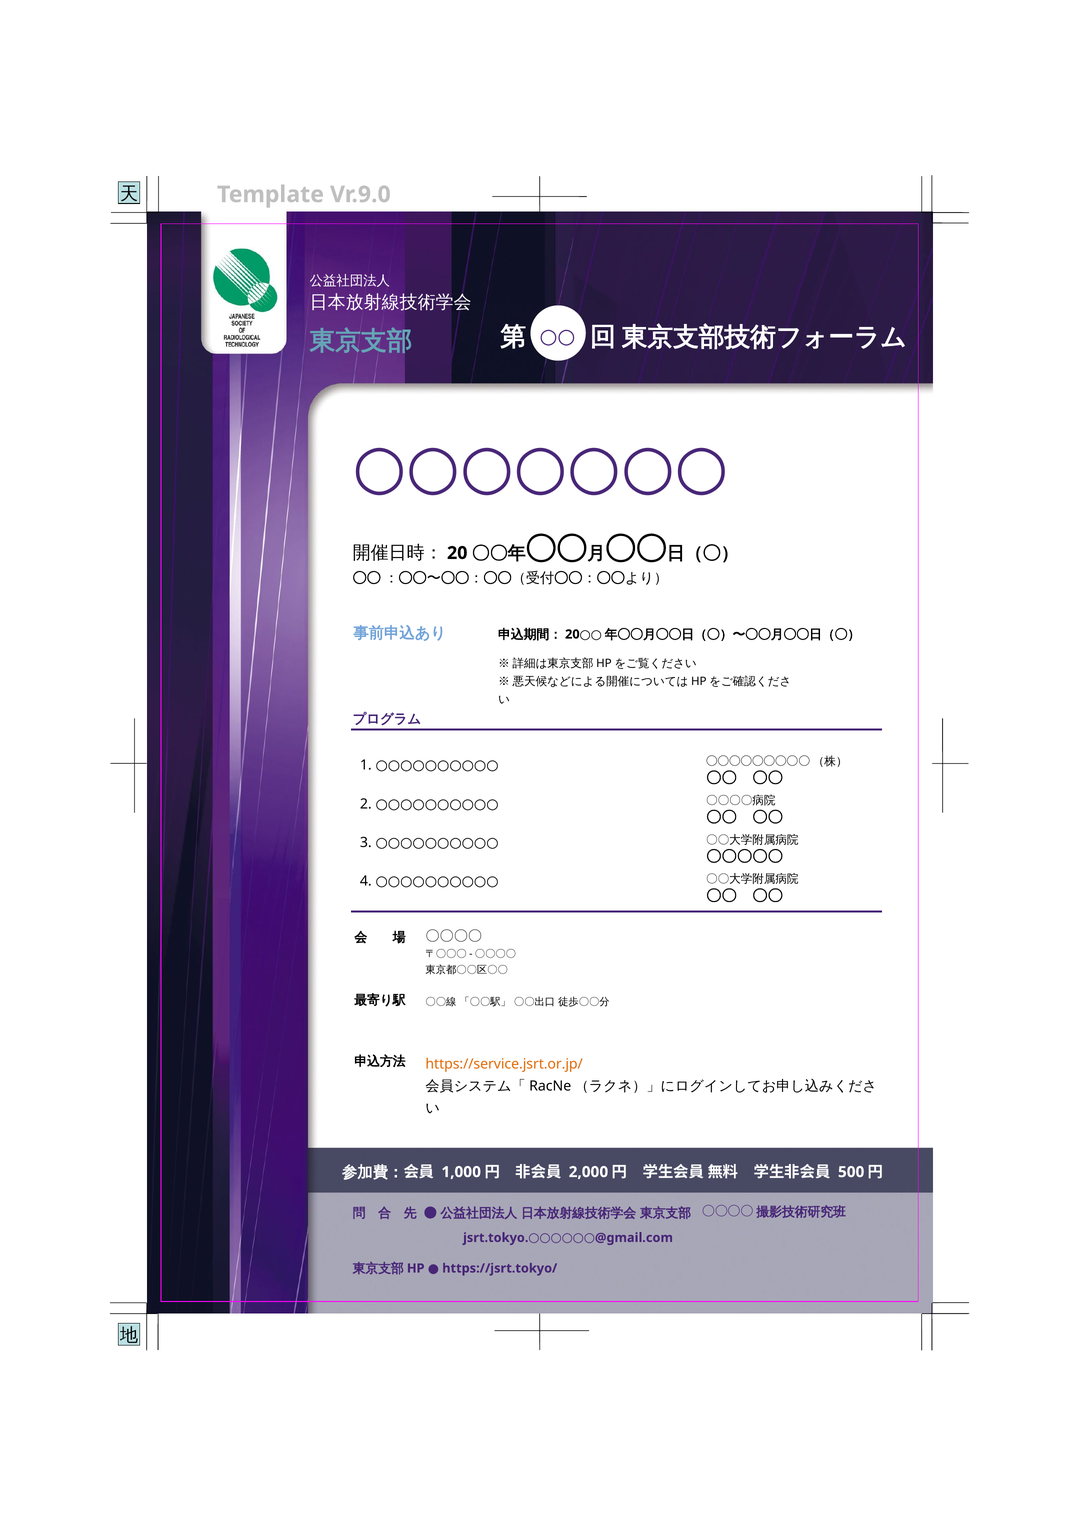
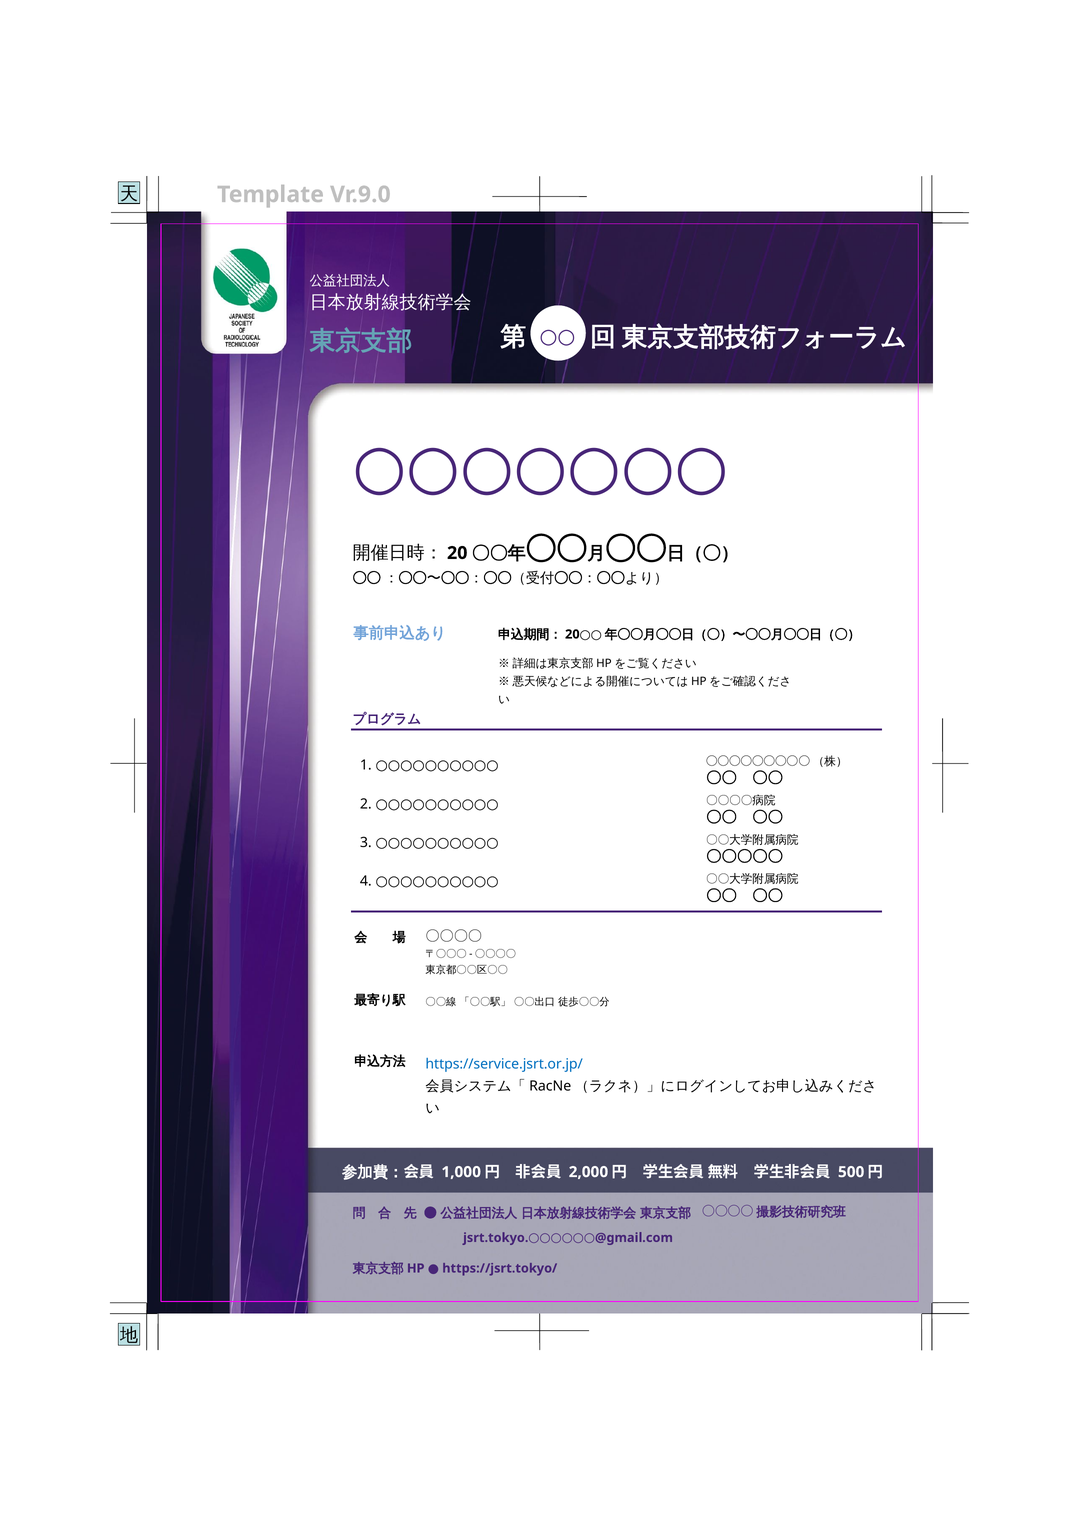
https://service.jsrt.or.jp/ colour: orange -> blue
